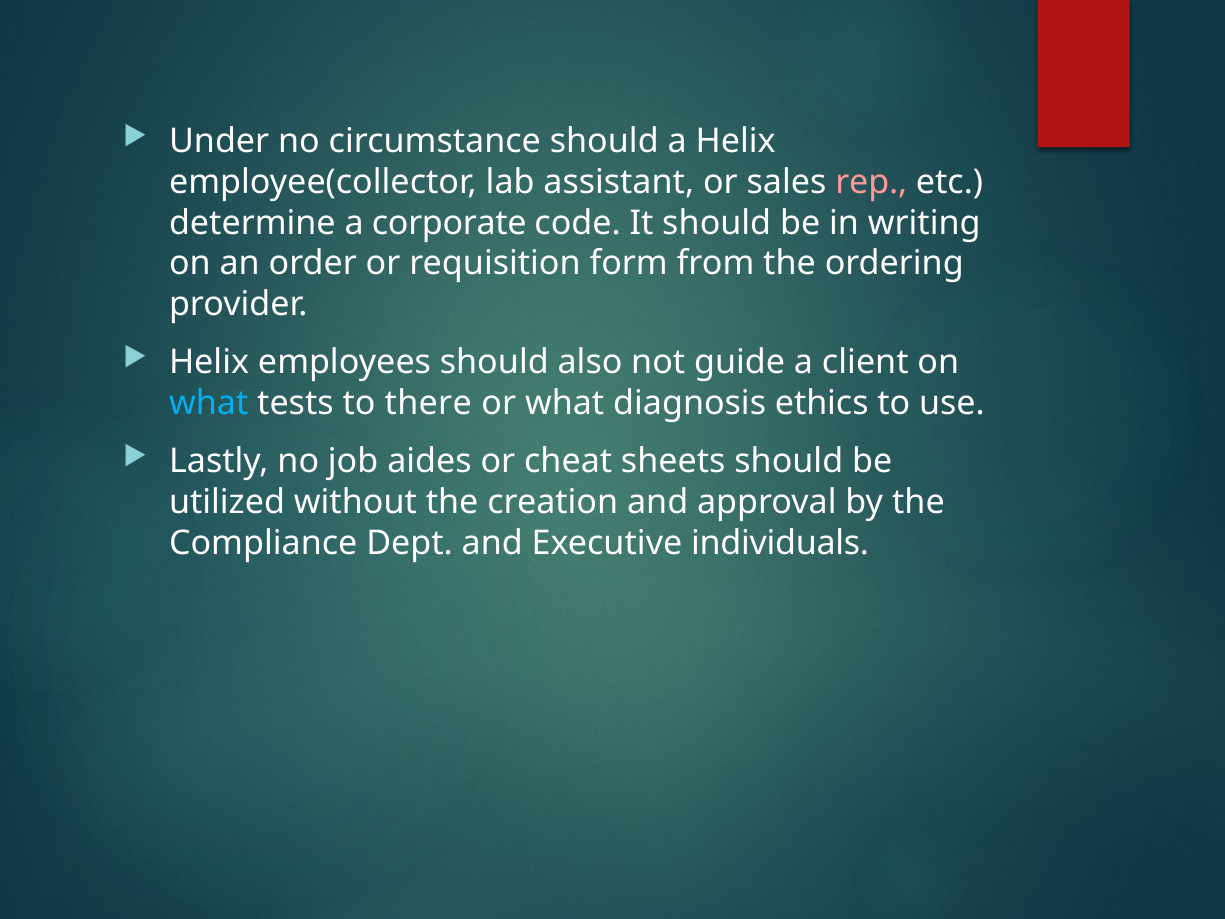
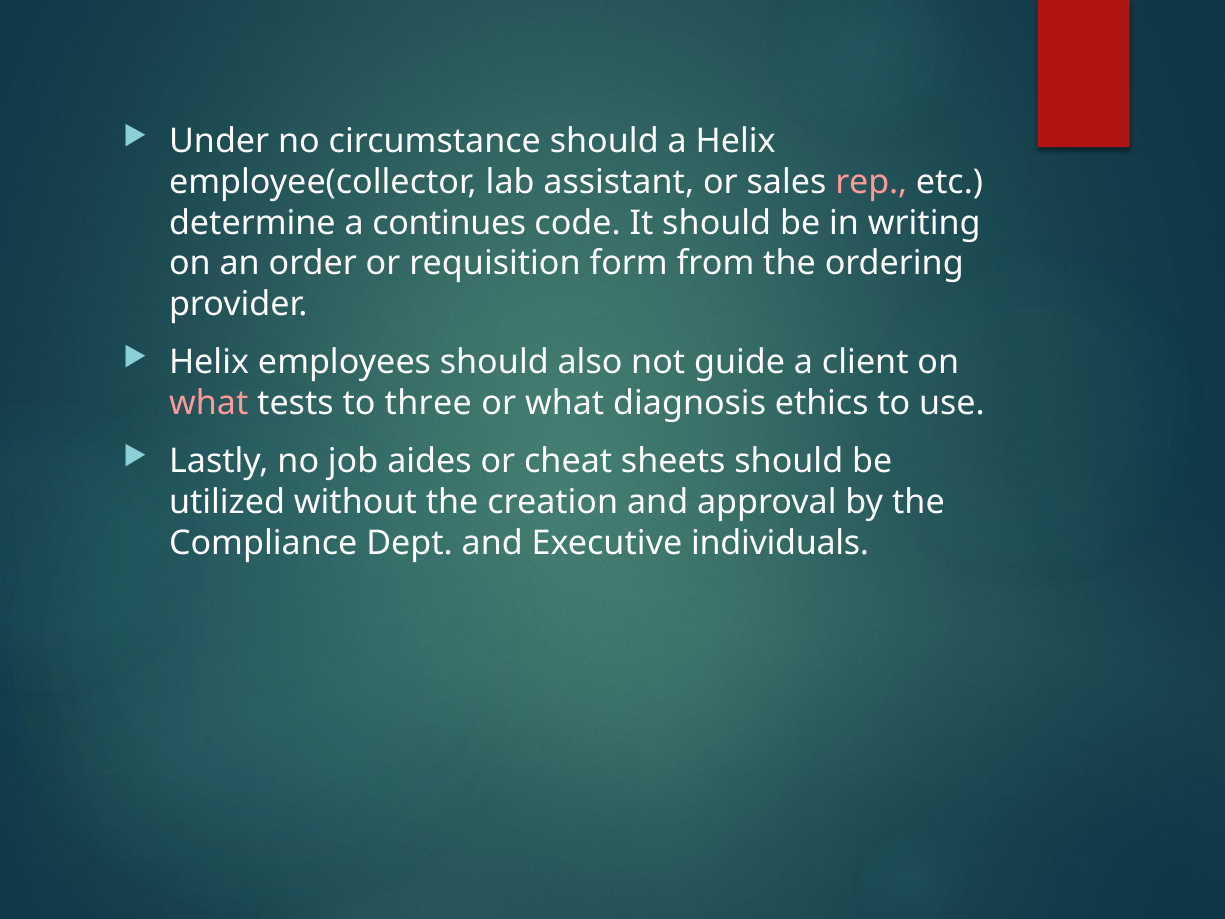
corporate: corporate -> continues
what at (209, 403) colour: light blue -> pink
there: there -> three
